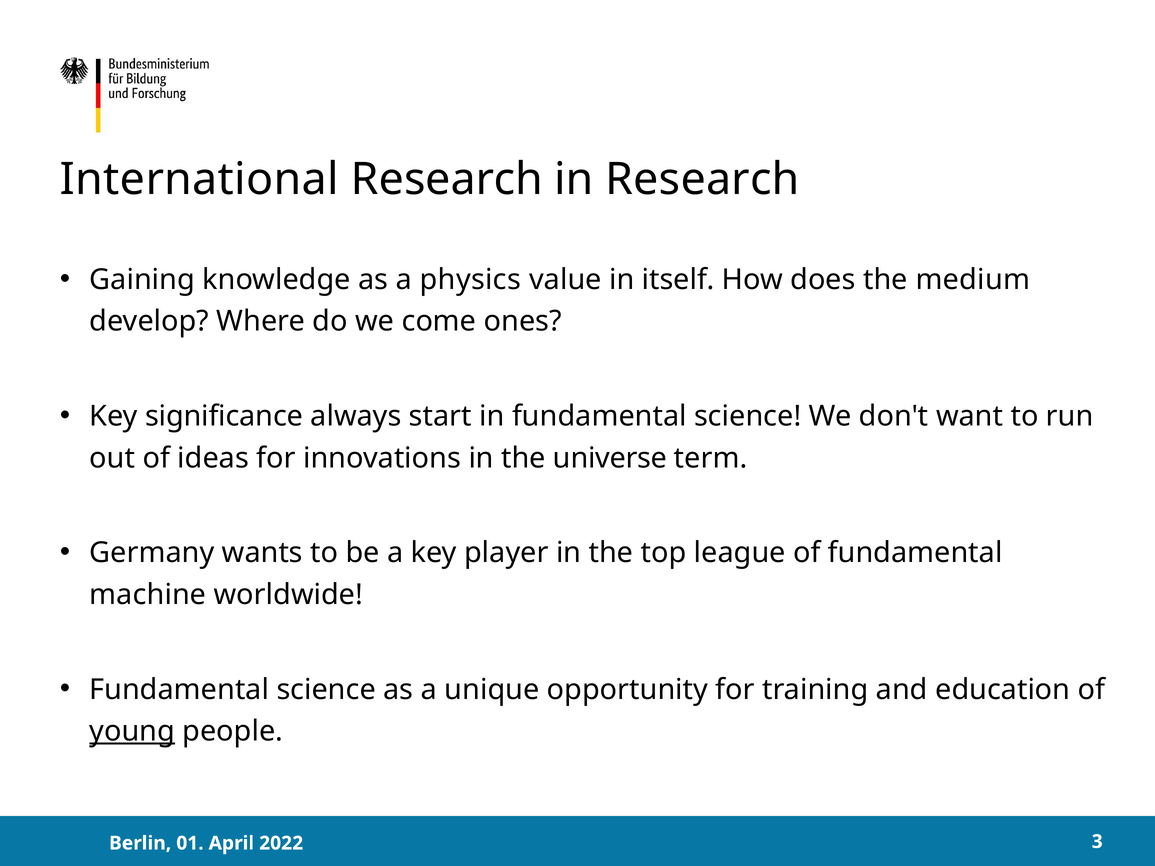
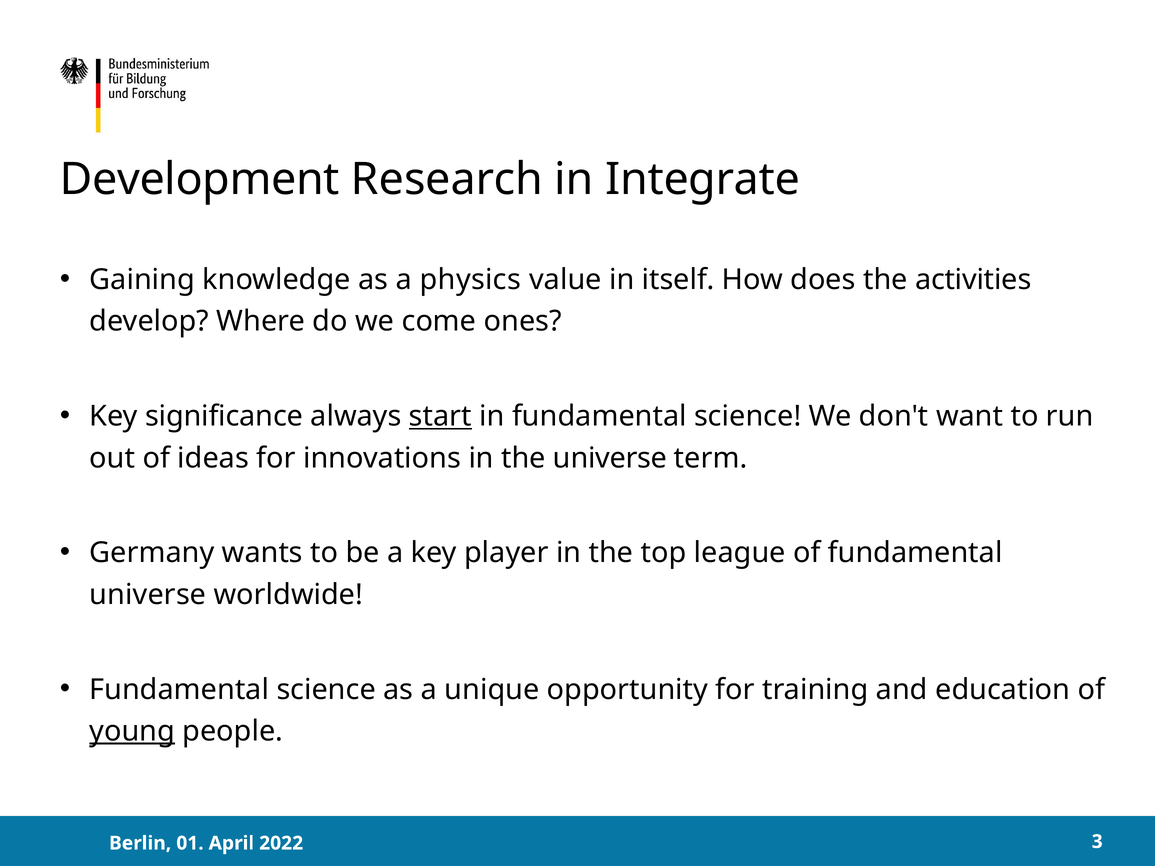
International: International -> Development
in Research: Research -> Integrate
medium: medium -> activities
start underline: none -> present
machine at (148, 595): machine -> universe
